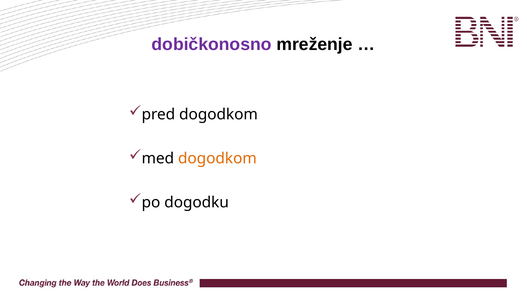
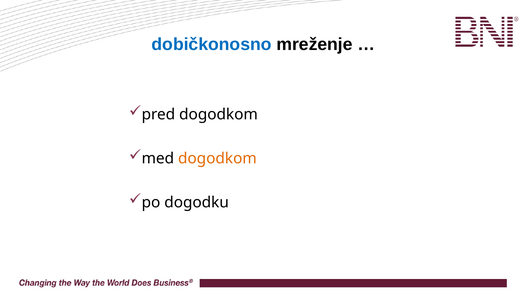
dobičkonosno colour: purple -> blue
